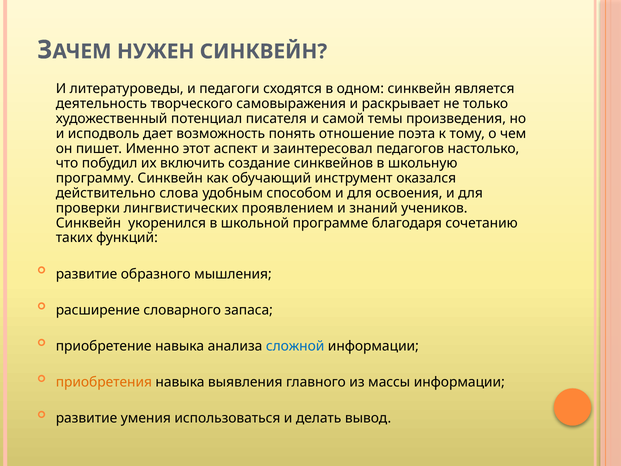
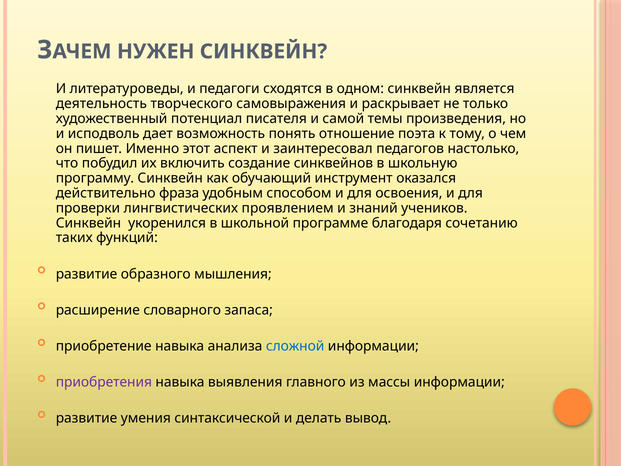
слова: слова -> фраза
приобретения colour: orange -> purple
использоваться: использоваться -> синтаксической
